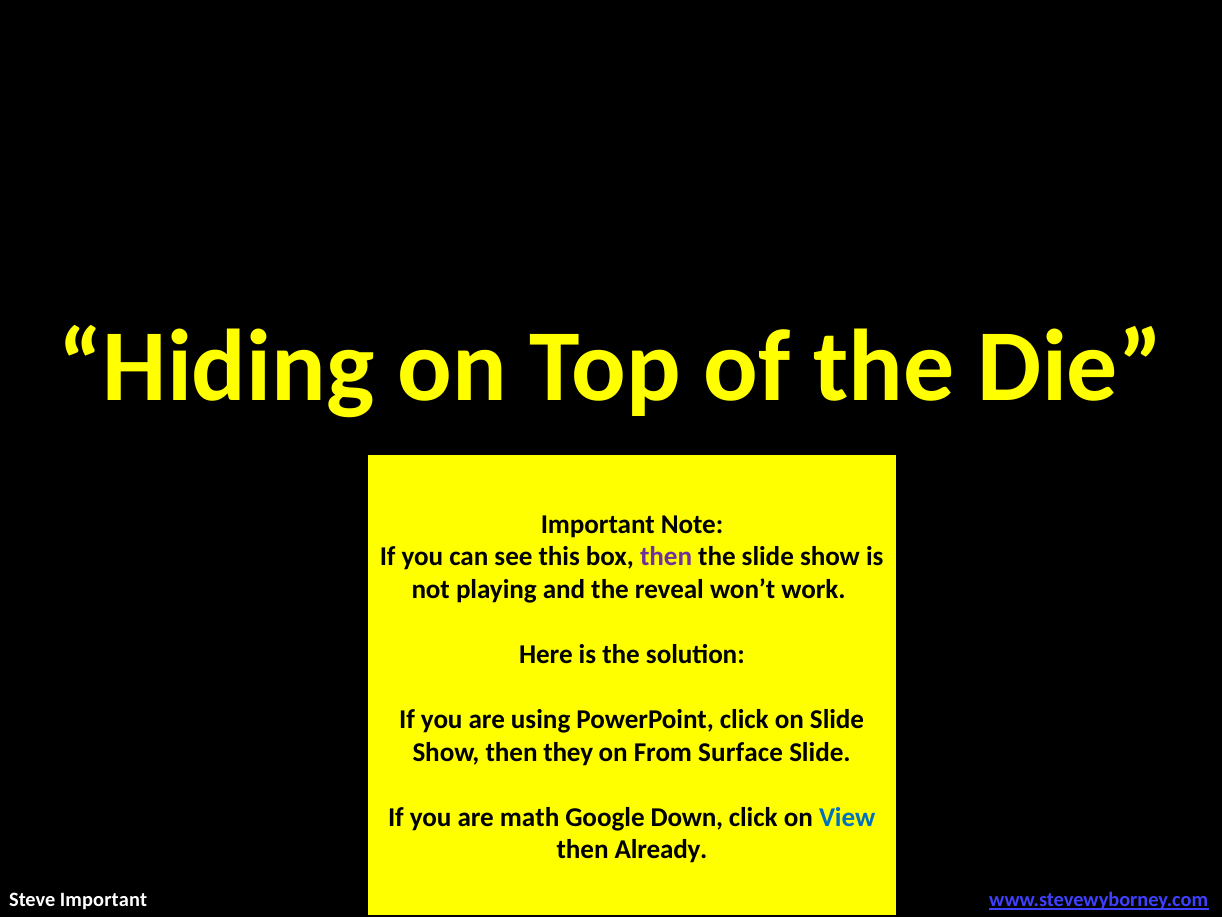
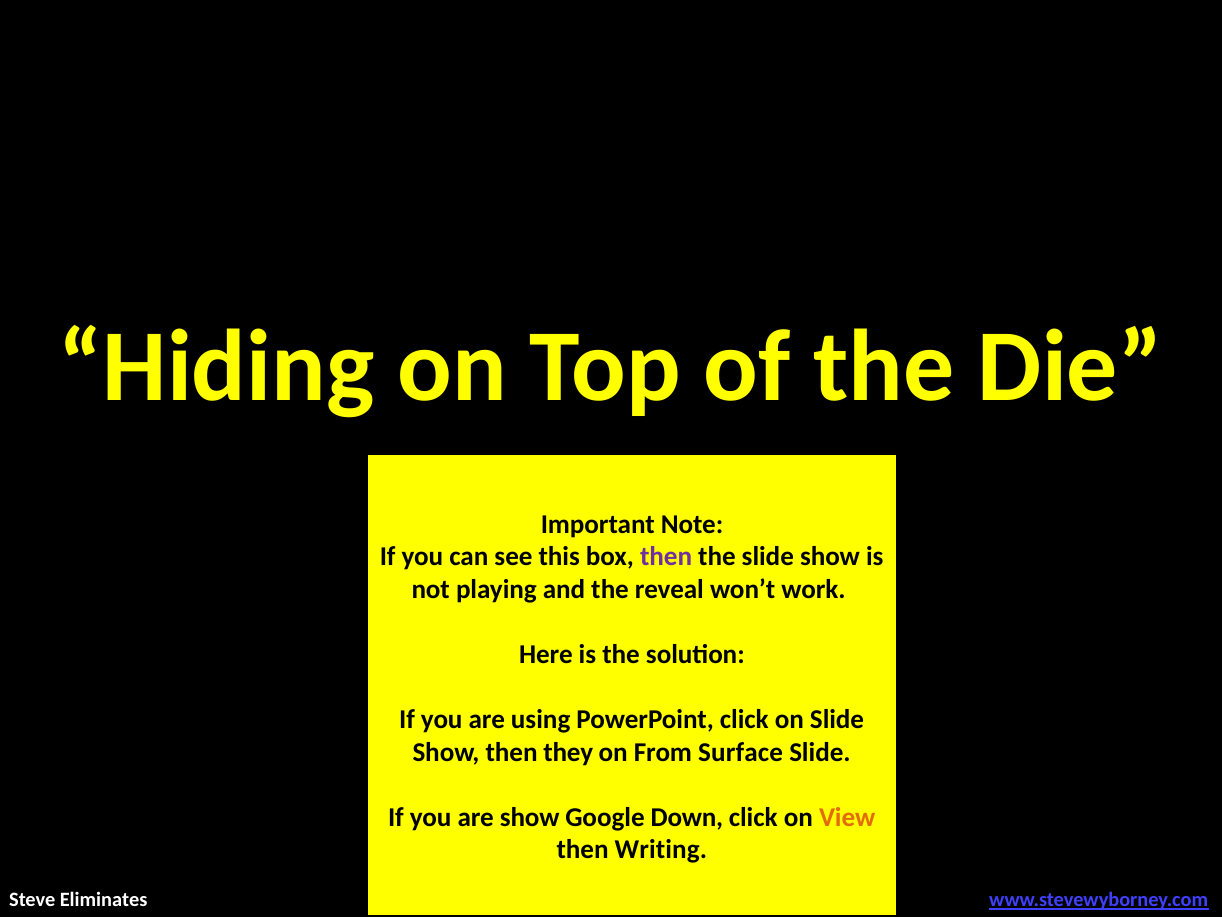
are math: math -> show
View colour: blue -> orange
Already: Already -> Writing
Steve Important: Important -> Eliminates
